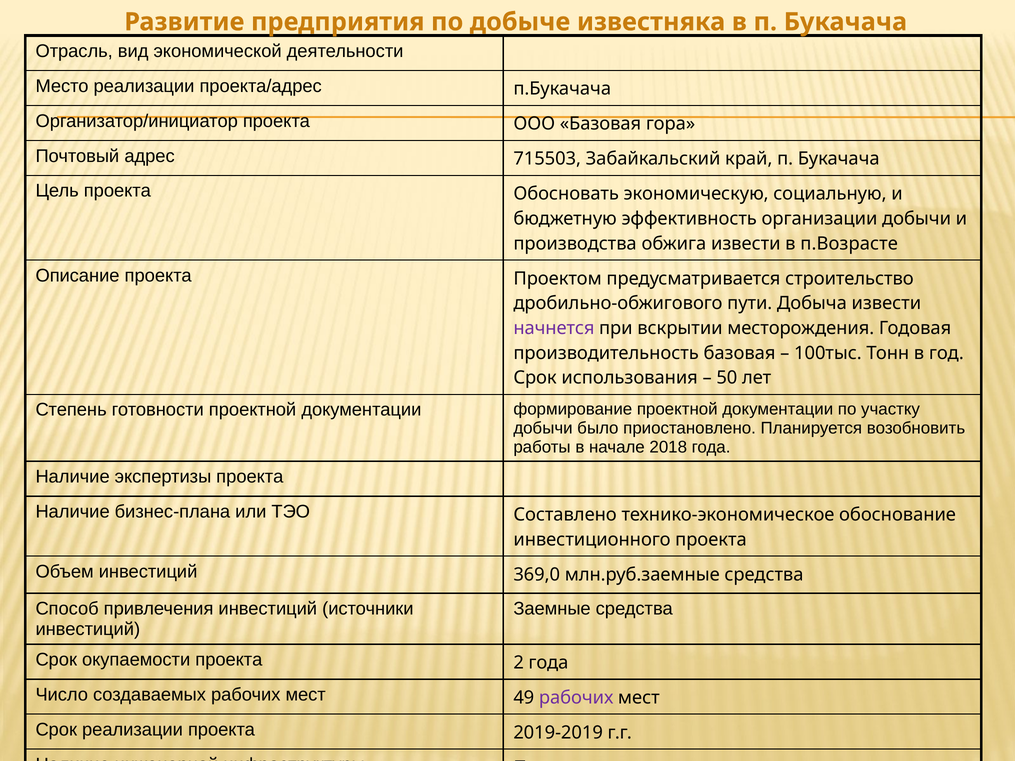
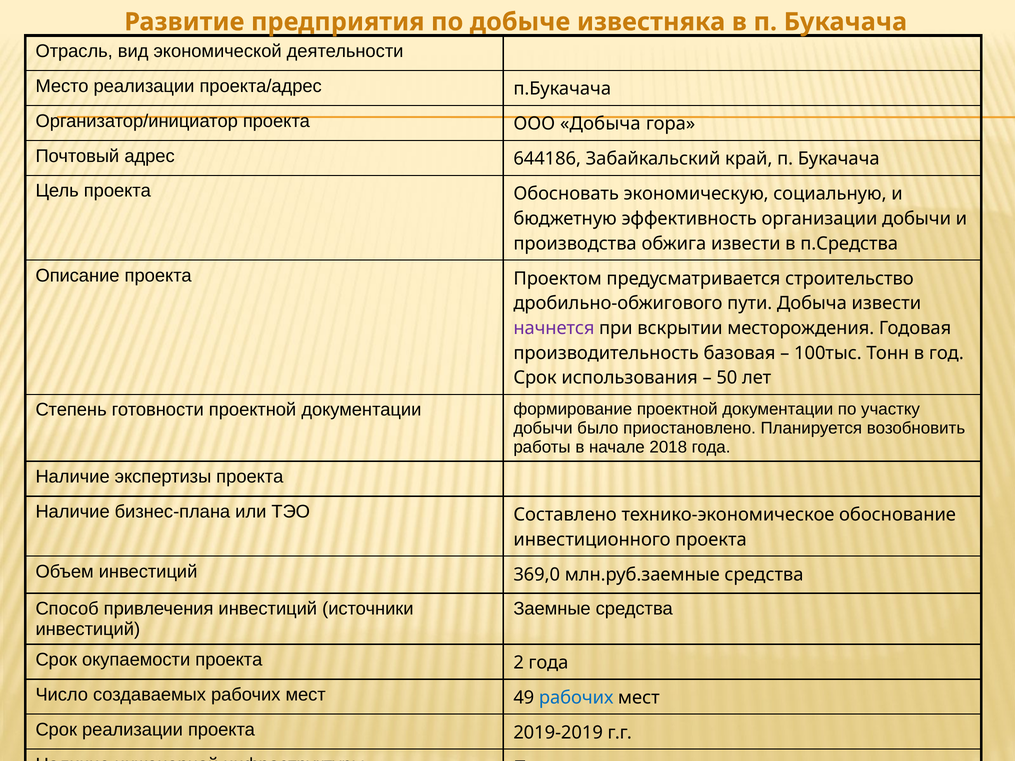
ООО Базовая: Базовая -> Добыча
715503: 715503 -> 644186
п.Возрасте: п.Возрасте -> п.Средства
рабочих at (576, 698) colour: purple -> blue
